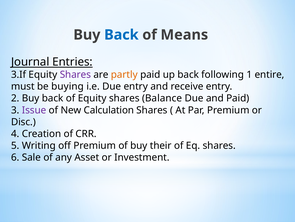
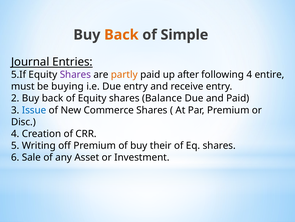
Back at (121, 35) colour: blue -> orange
Means: Means -> Simple
3.If: 3.If -> 5.If
up back: back -> after
following 1: 1 -> 4
Issue colour: purple -> blue
Calculation: Calculation -> Commerce
